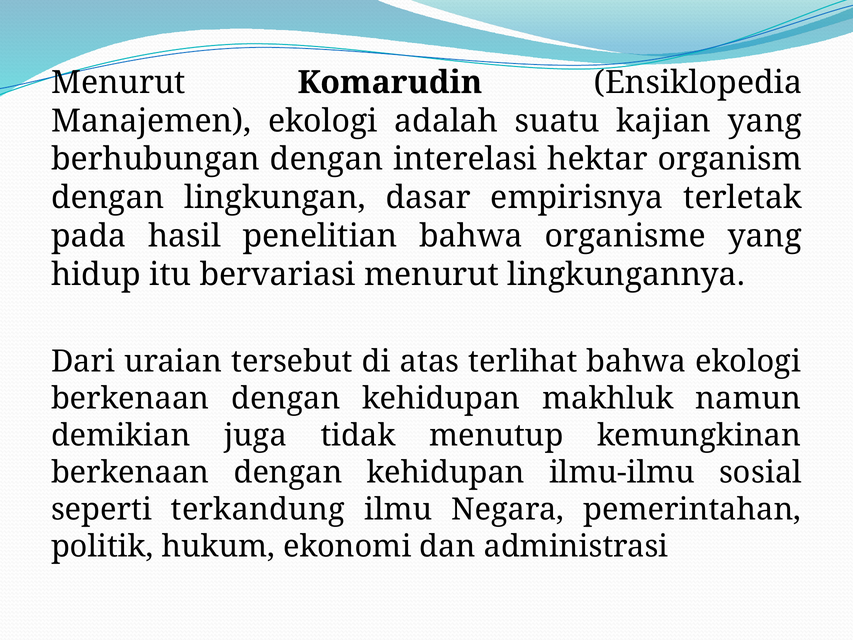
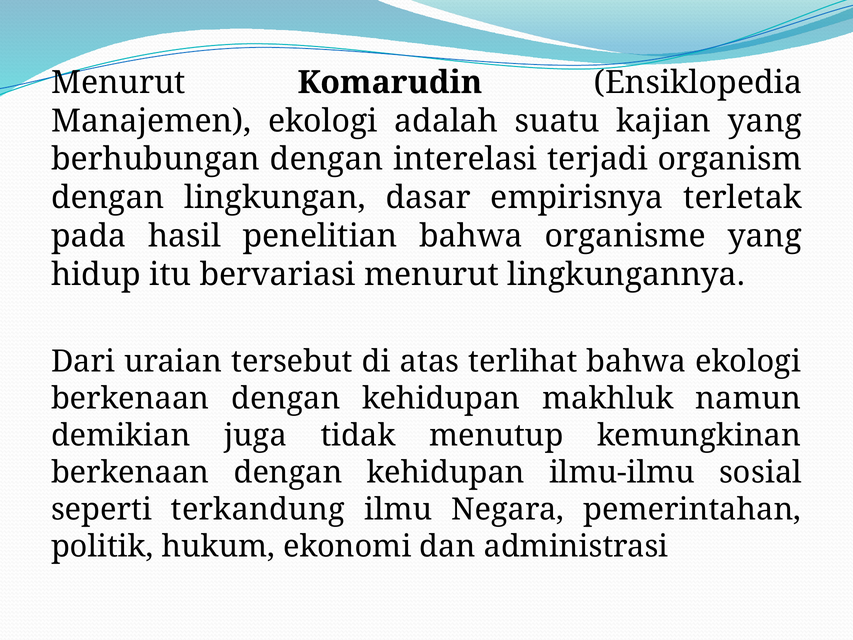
hektar: hektar -> terjadi
